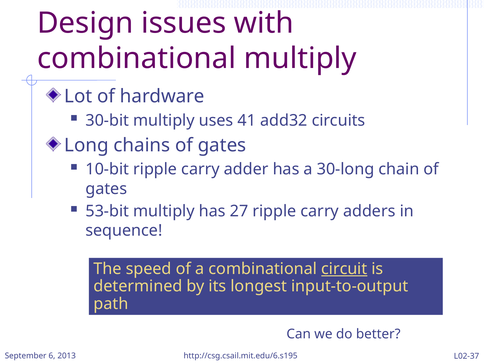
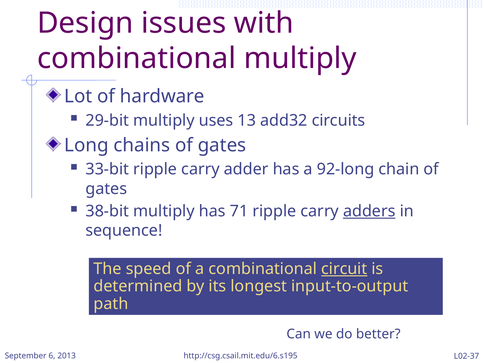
30-bit: 30-bit -> 29-bit
41: 41 -> 13
10-bit: 10-bit -> 33-bit
30-long: 30-long -> 92-long
53-bit: 53-bit -> 38-bit
27: 27 -> 71
adders underline: none -> present
